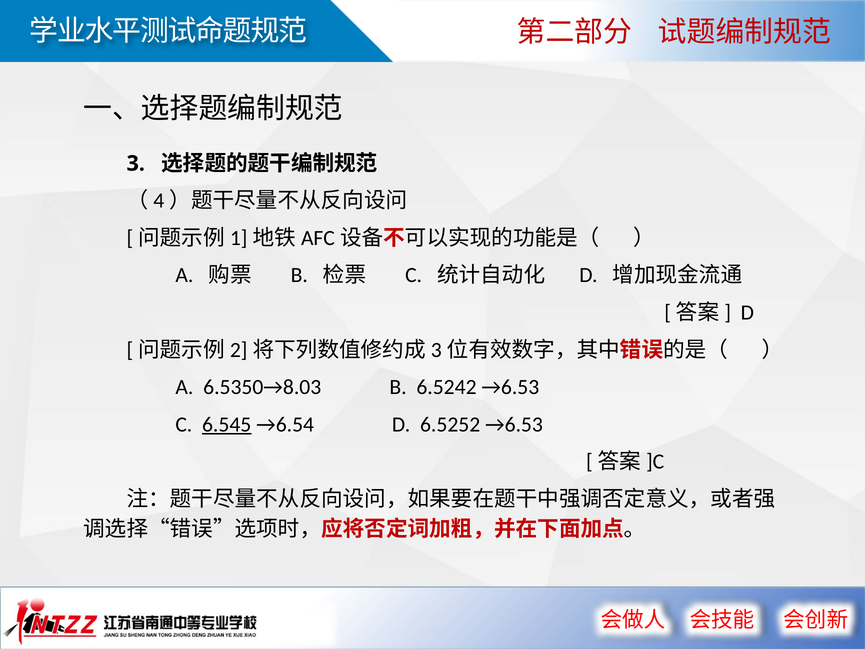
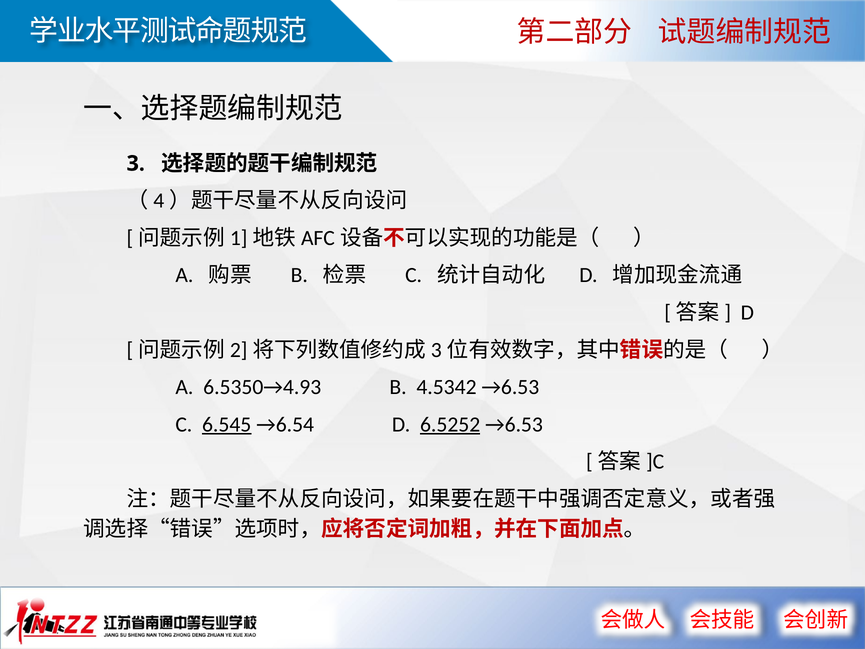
6.5350→8.03: 6.5350→8.03 -> 6.5350→4.93
6.5242: 6.5242 -> 4.5342
6.5252 underline: none -> present
